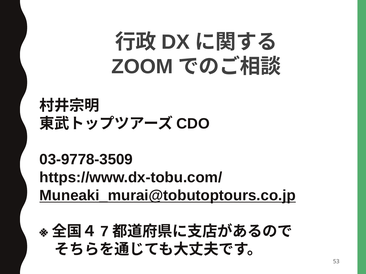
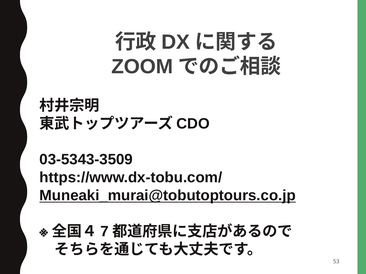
03-9778-3509: 03-9778-3509 -> 03-5343-3509
